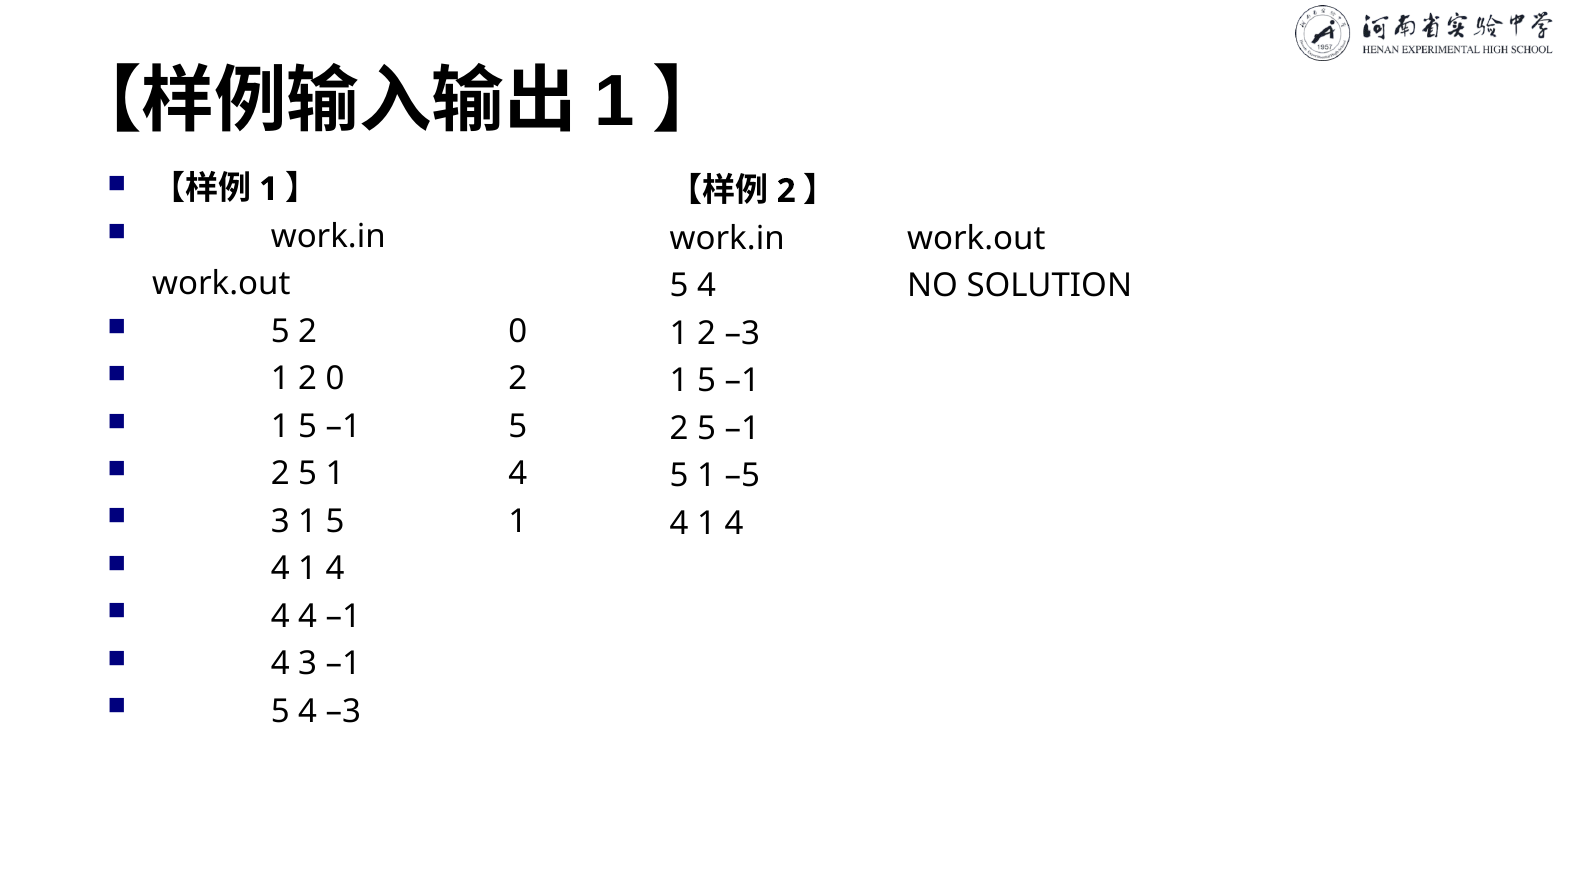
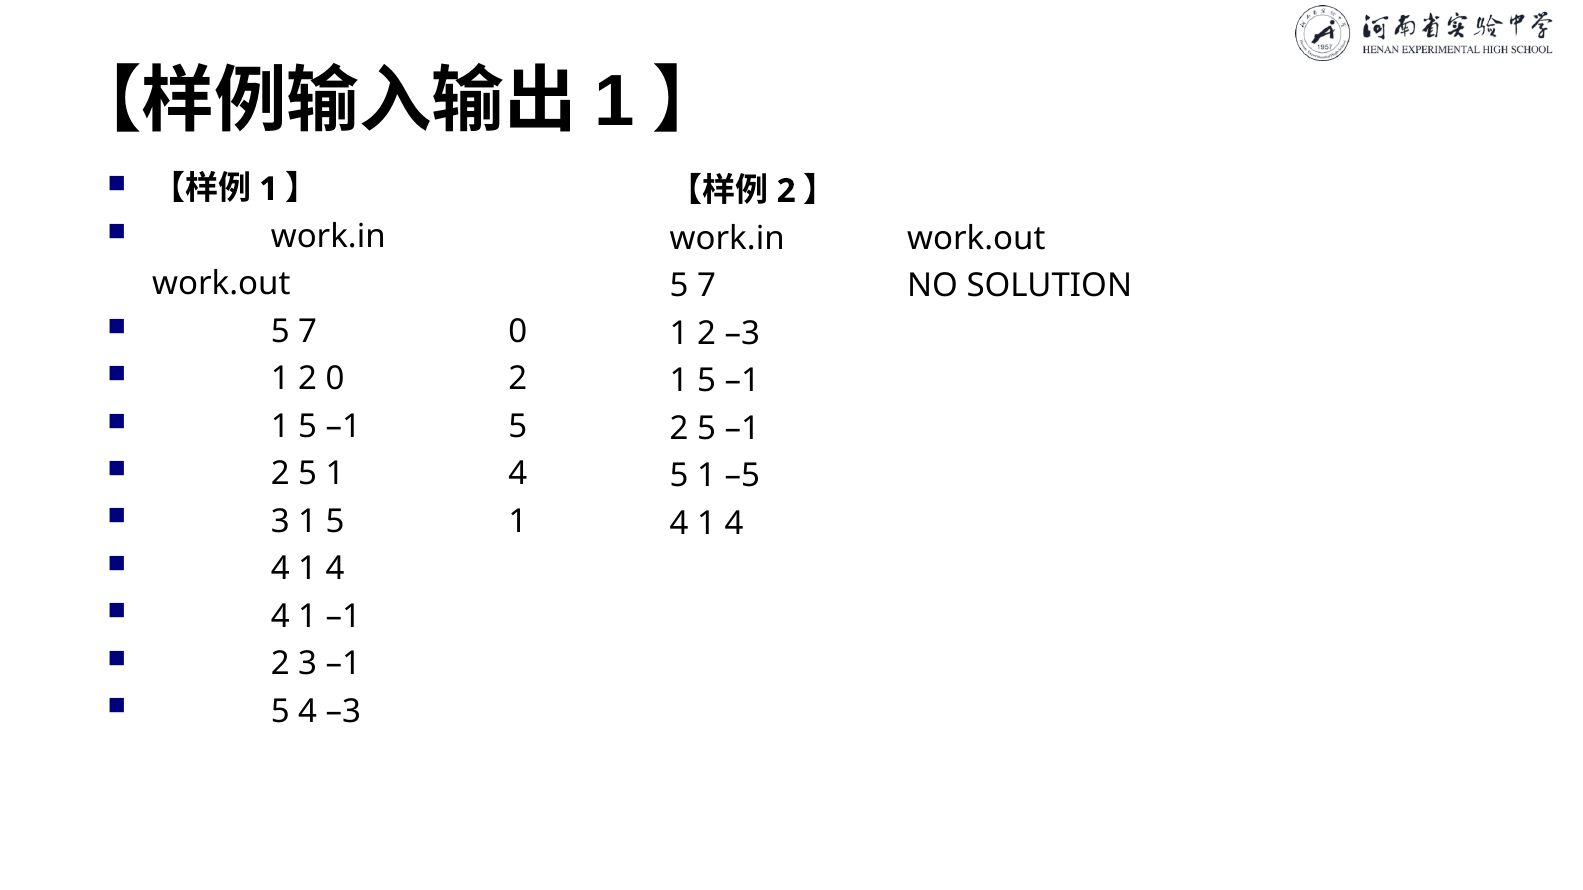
4 at (706, 286): 4 -> 7
2 at (308, 332): 2 -> 7
4 at (308, 617): 4 -> 1
4 at (280, 664): 4 -> 2
